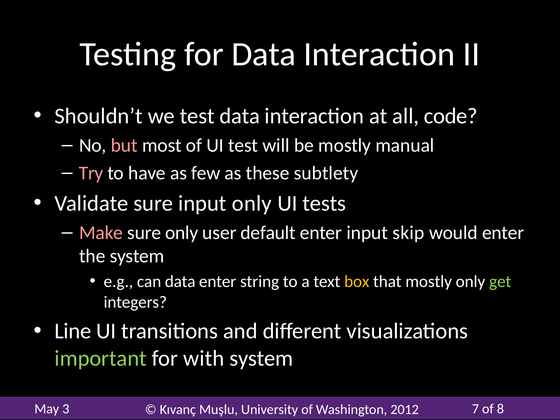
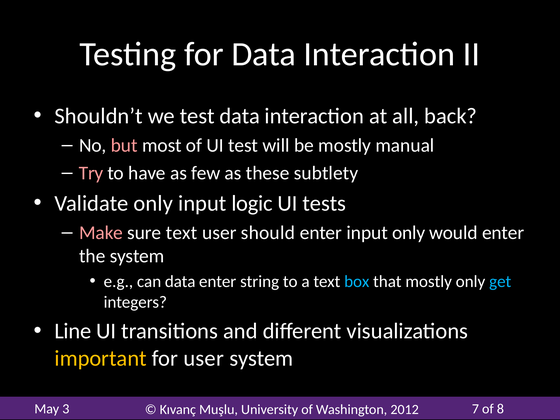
code: code -> back
Validate sure: sure -> only
input only: only -> logic
sure only: only -> text
default: default -> should
input skip: skip -> only
box colour: yellow -> light blue
get colour: light green -> light blue
important colour: light green -> yellow
for with: with -> user
